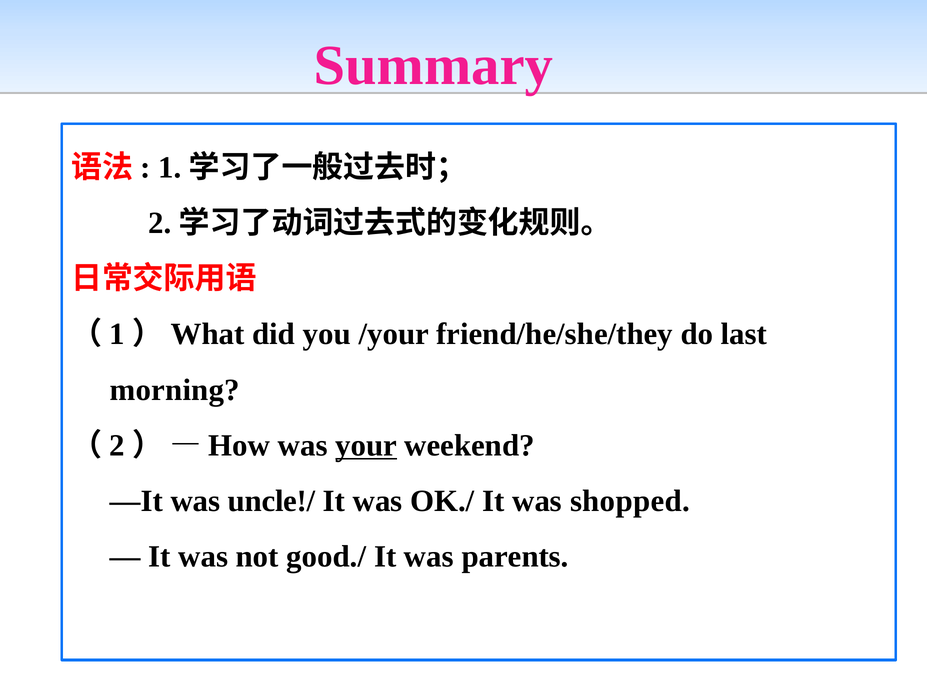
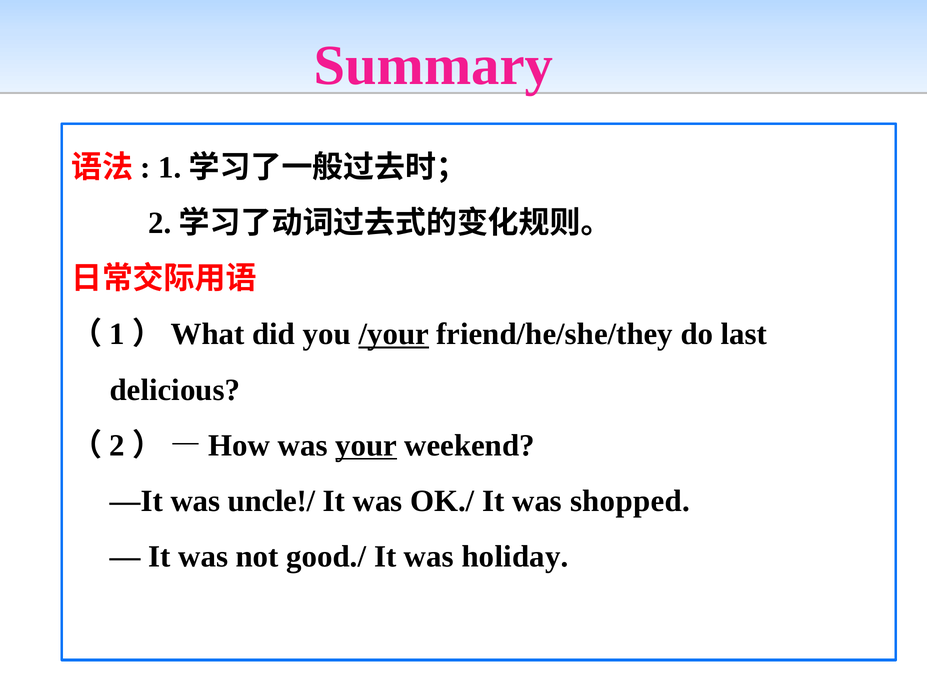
/your underline: none -> present
morning: morning -> delicious
parents: parents -> holiday
